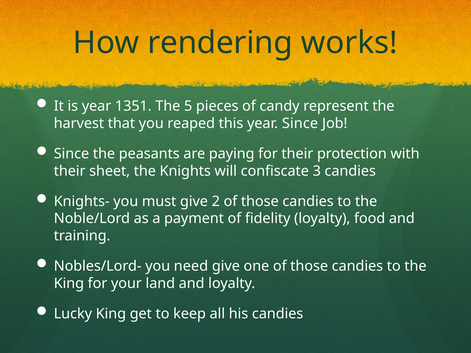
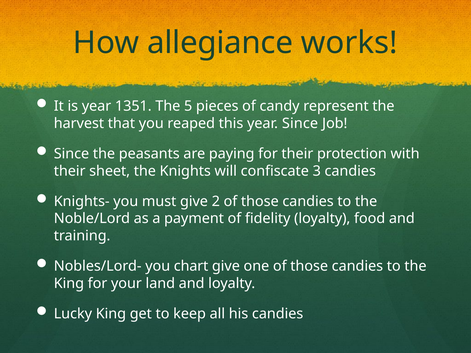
rendering: rendering -> allegiance
need: need -> chart
